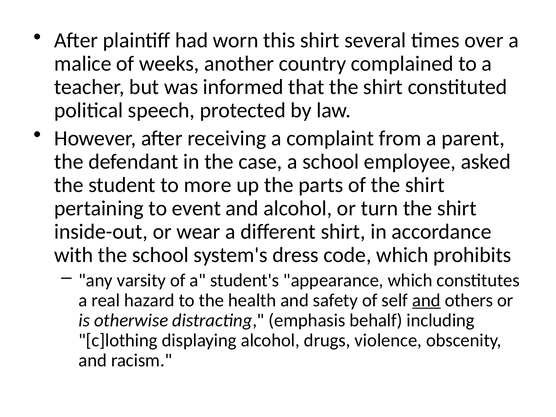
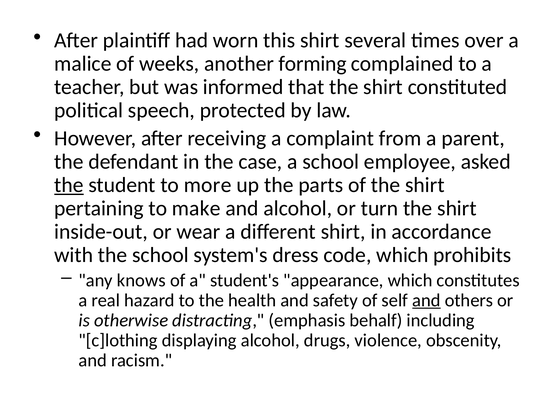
country: country -> forming
the at (69, 185) underline: none -> present
event: event -> make
varsity: varsity -> knows
